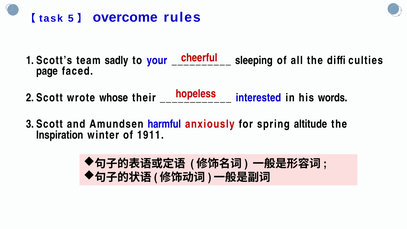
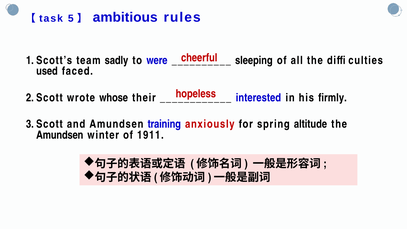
overcome: overcome -> ambitious
your: your -> were
page: page -> used
words: words -> firmly
harmful: harmful -> training
Inspiration at (60, 135): Inspiration -> Amundsen
